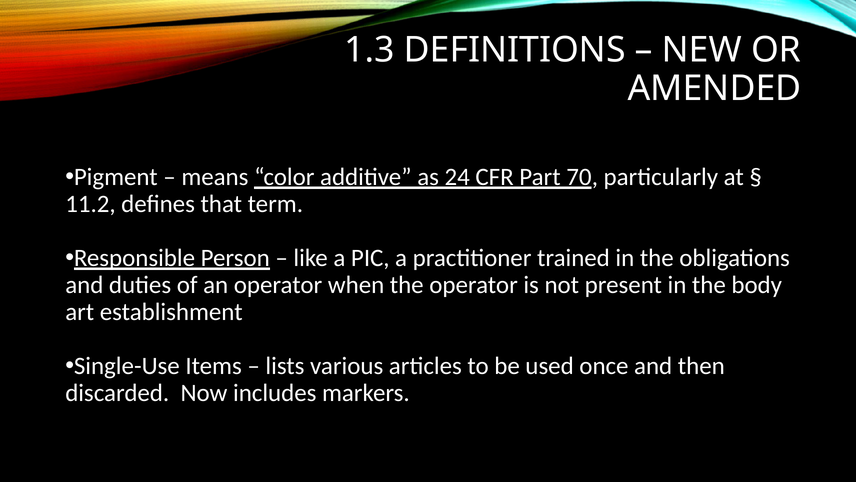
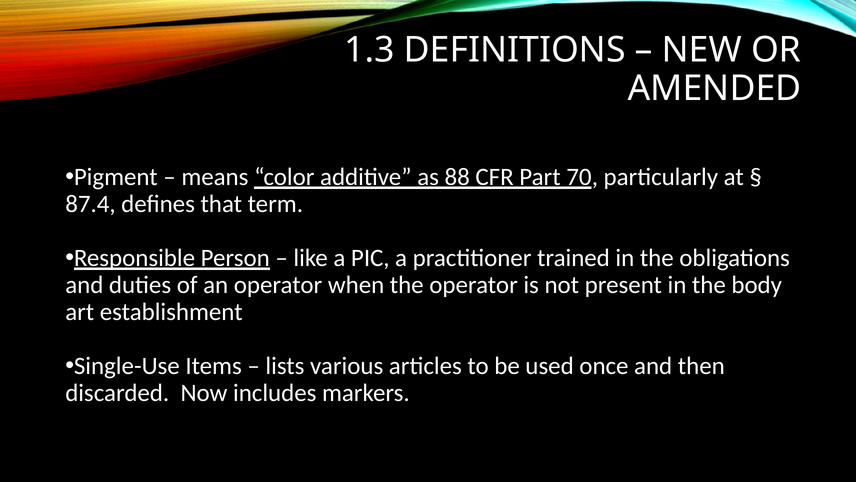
24: 24 -> 88
11.2: 11.2 -> 87.4
